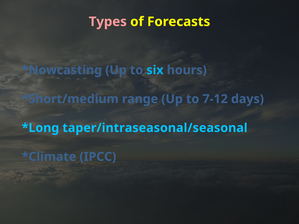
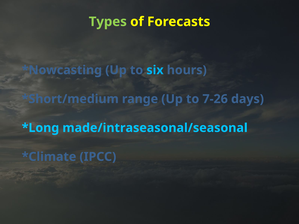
Types colour: pink -> light green
7-12: 7-12 -> 7-26
taper/intraseasonal/seasonal: taper/intraseasonal/seasonal -> made/intraseasonal/seasonal
